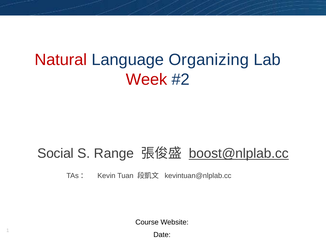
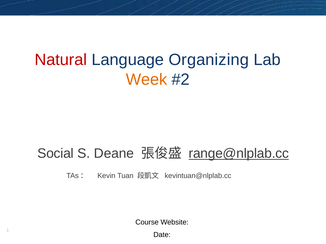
Week colour: red -> orange
Range: Range -> Deane
boost@nlplab.cc: boost@nlplab.cc -> range@nlplab.cc
